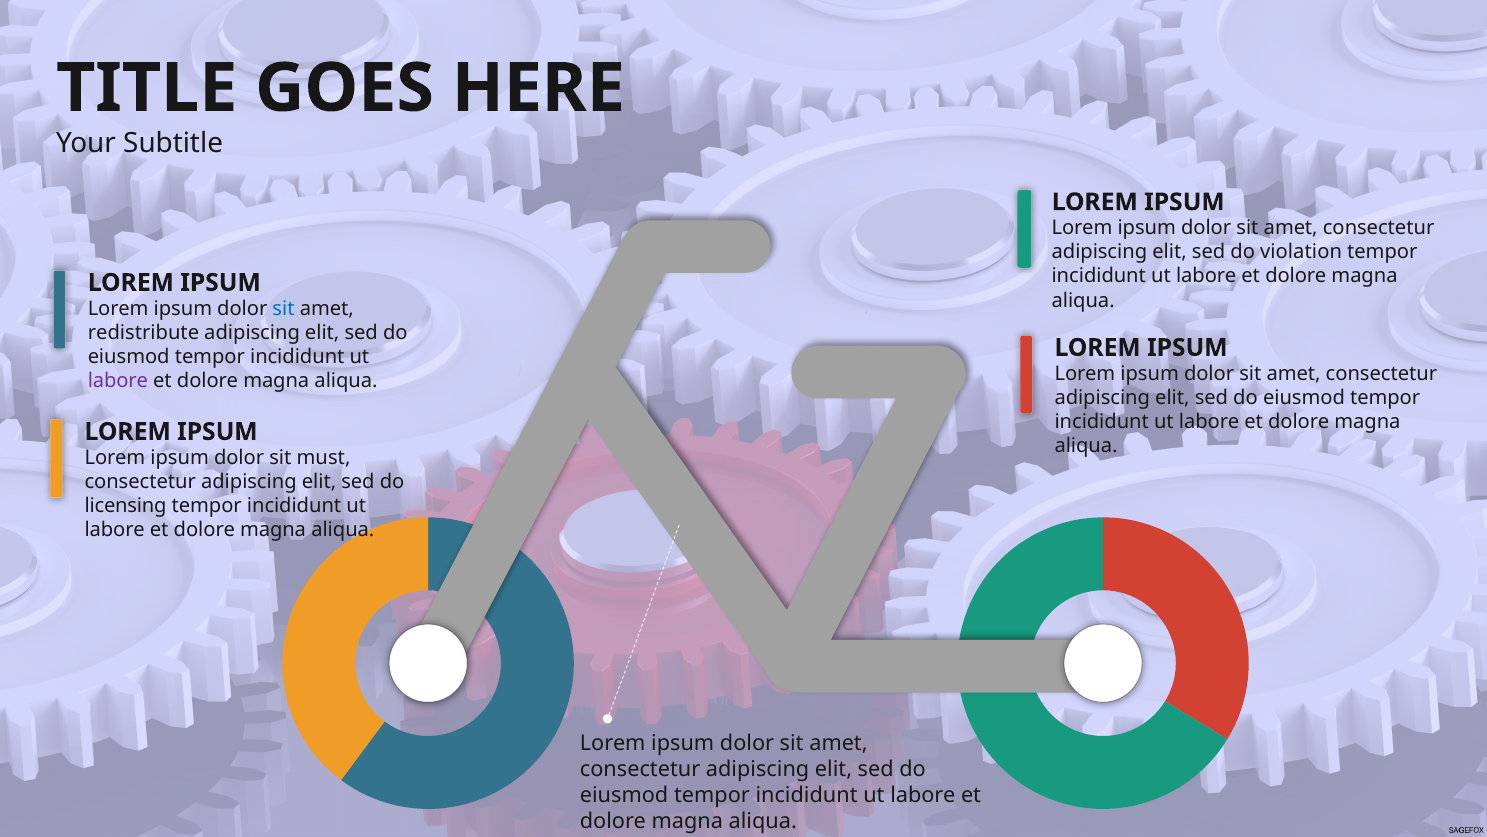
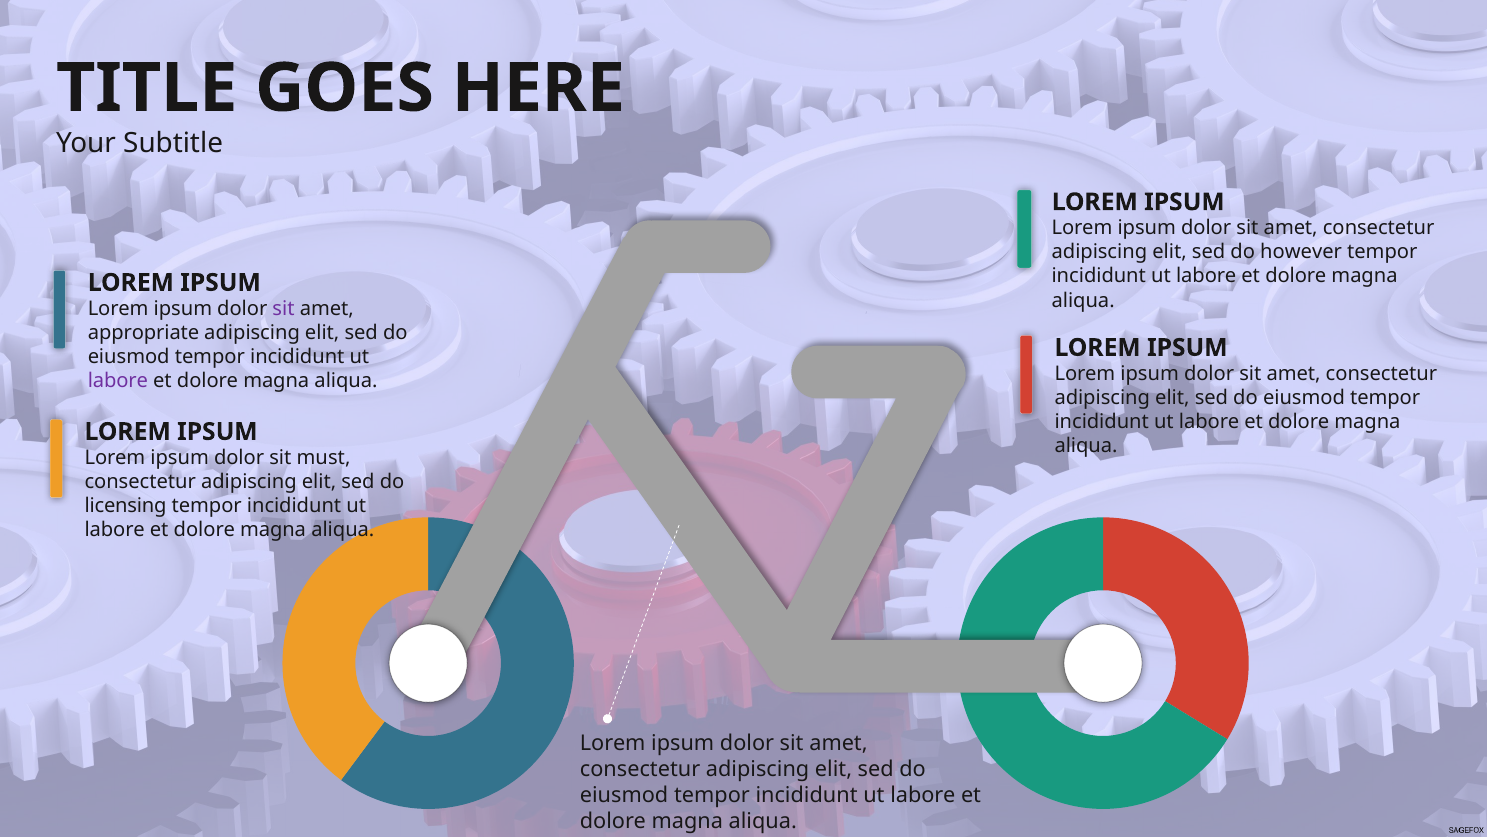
violation: violation -> however
sit at (284, 308) colour: blue -> purple
redistribute: redistribute -> appropriate
